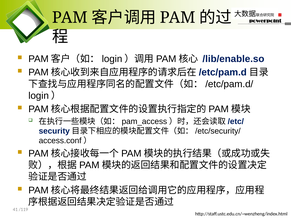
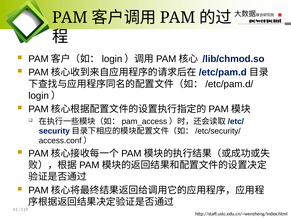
/lib/enable.so: /lib/enable.so -> /lib/chmod.so
